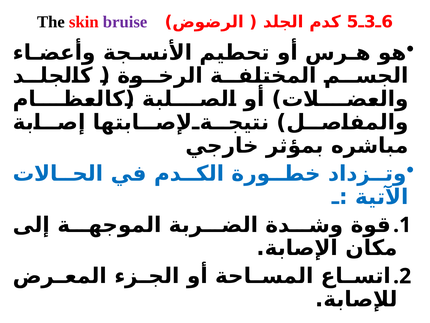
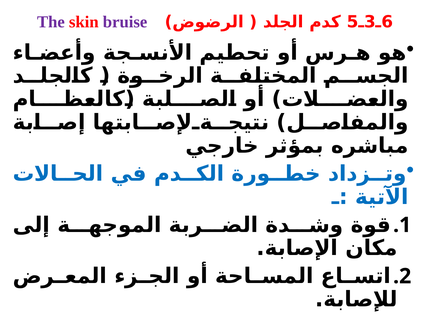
The colour: black -> purple
